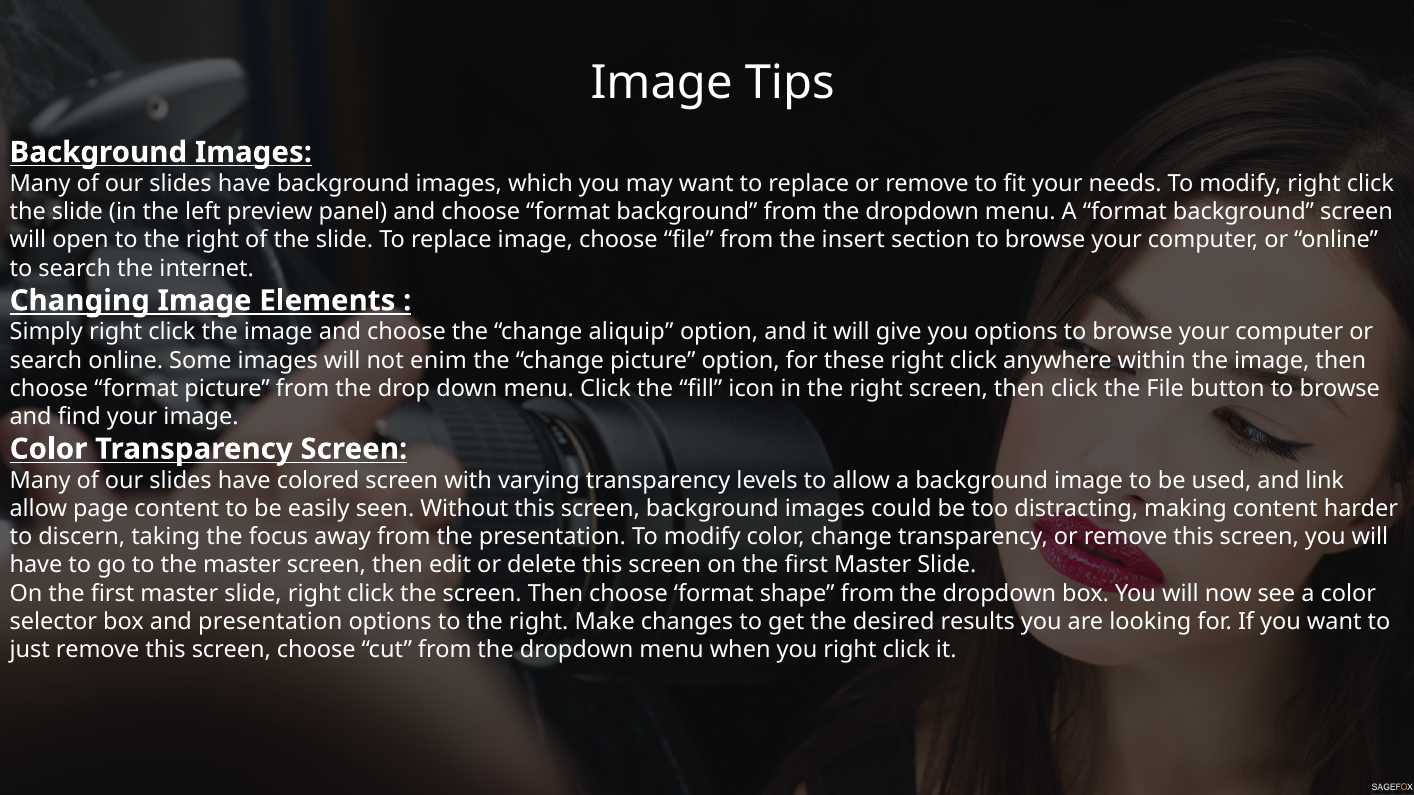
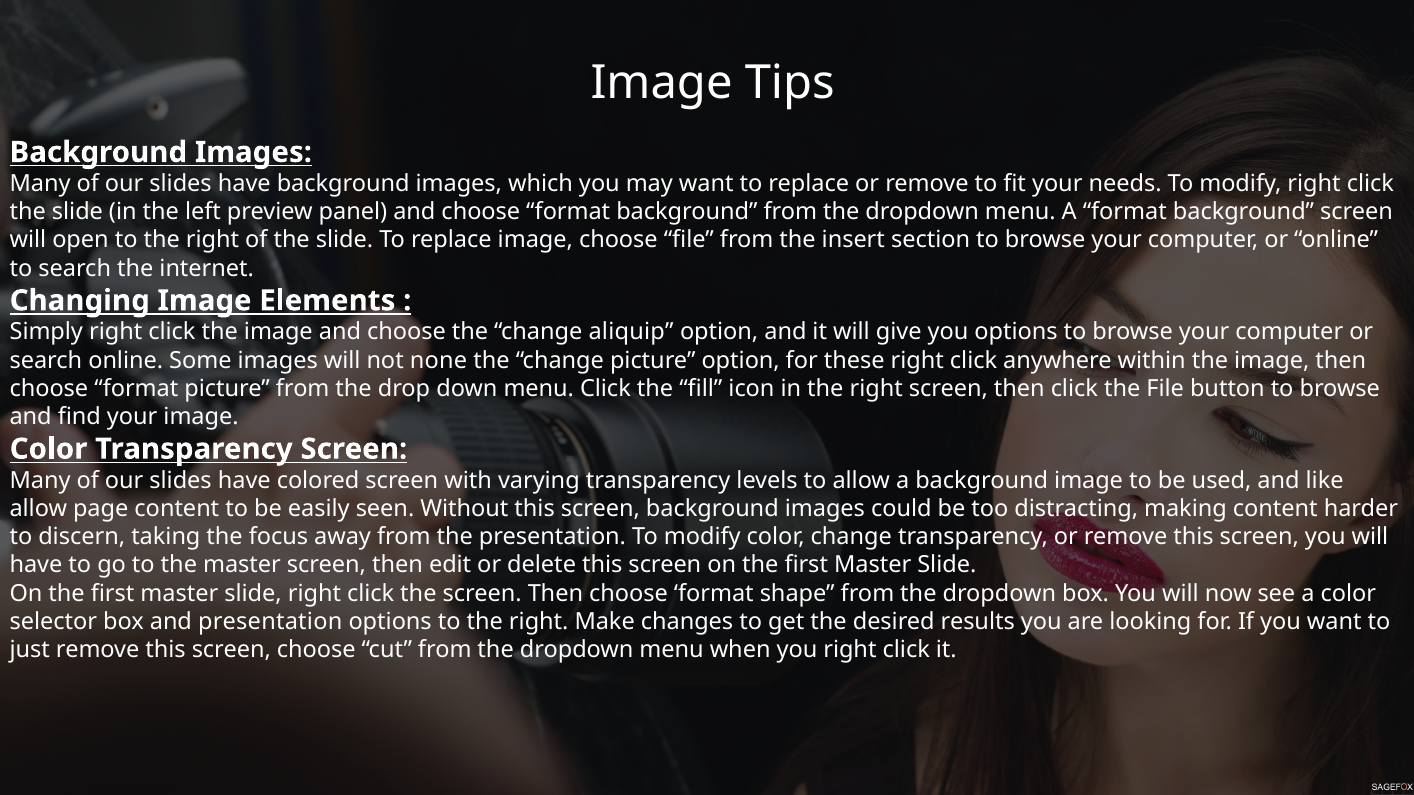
enim: enim -> none
link: link -> like
